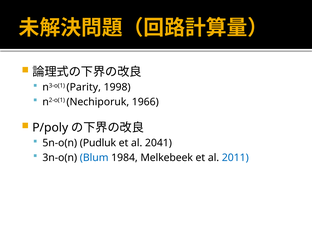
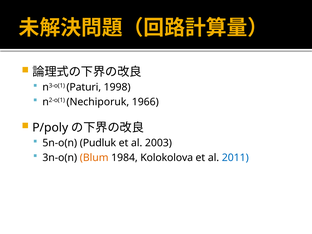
Parity: Parity -> Paturi
2041: 2041 -> 2003
Blum colour: blue -> orange
Melkebeek: Melkebeek -> Kolokolova
